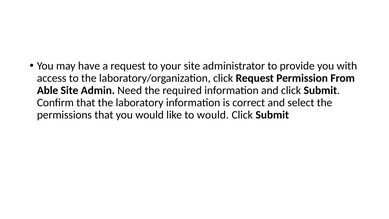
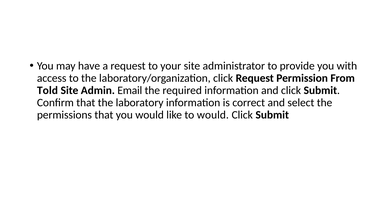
Able: Able -> Told
Need: Need -> Email
